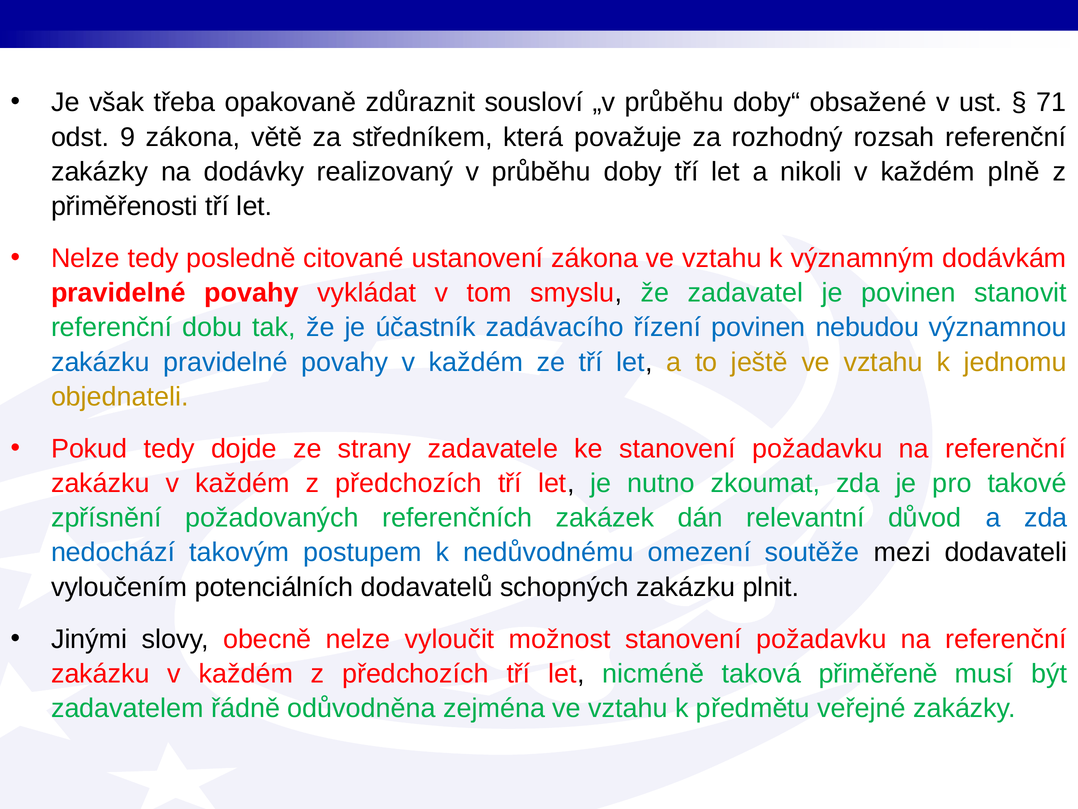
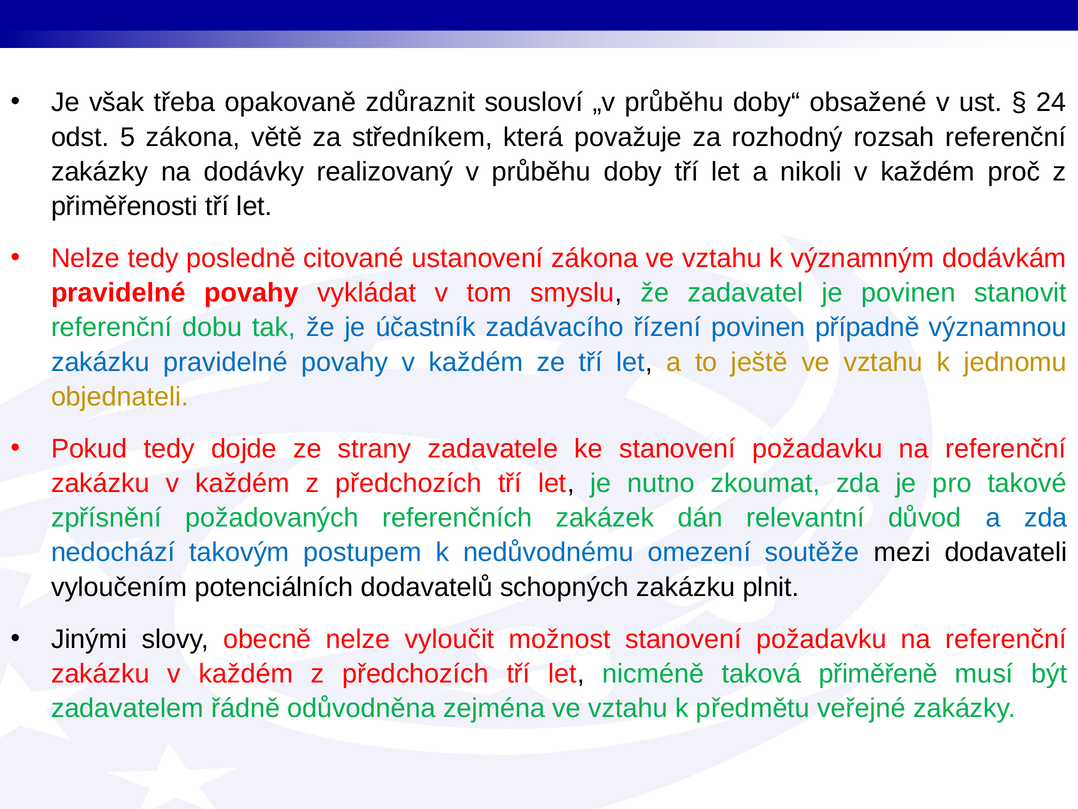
71: 71 -> 24
9: 9 -> 5
plně: plně -> proč
nebudou: nebudou -> případně
